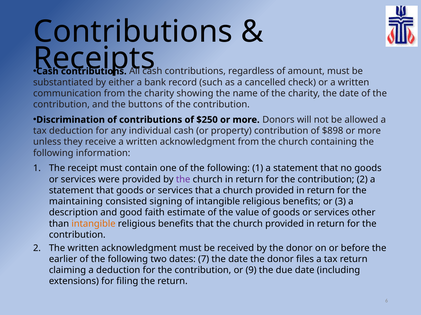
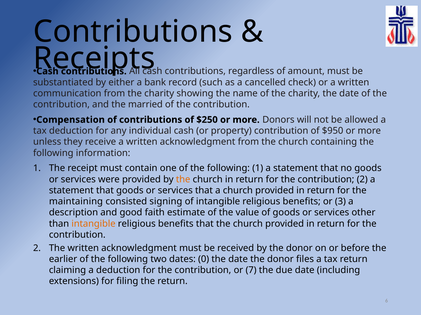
buttons: buttons -> married
Discrimination: Discrimination -> Compensation
$898: $898 -> $950
the at (183, 180) colour: purple -> orange
7: 7 -> 0
9: 9 -> 7
